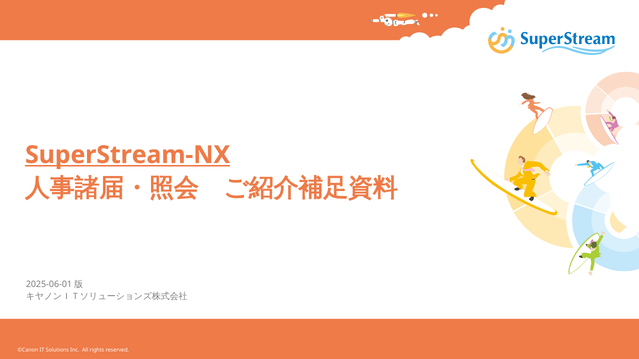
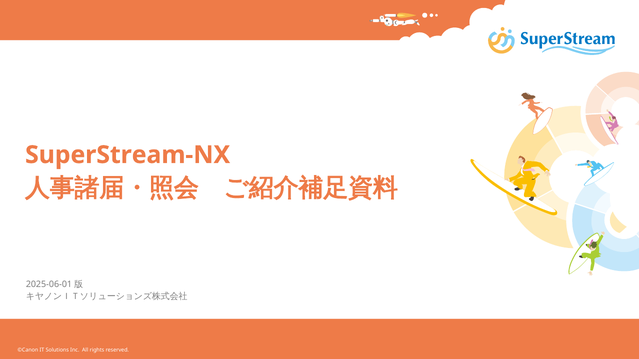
SuperStream-NX underline: present -> none
